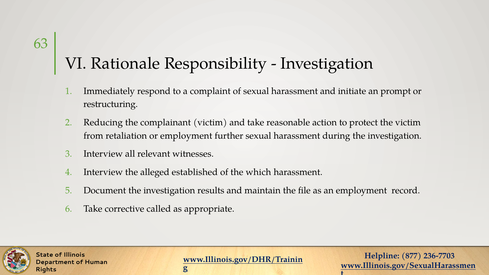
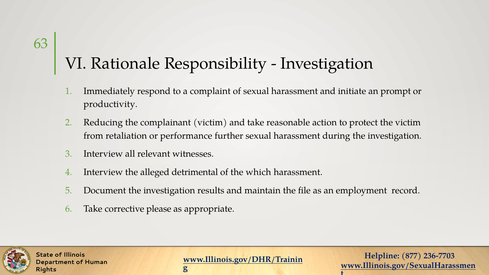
restructuring: restructuring -> productivity
or employment: employment -> performance
established: established -> detrimental
called: called -> please
